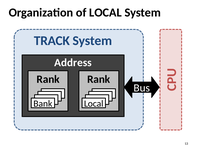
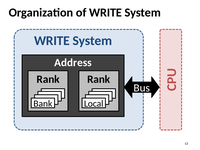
of LOCAL: LOCAL -> WRITE
TRACK at (52, 41): TRACK -> WRITE
